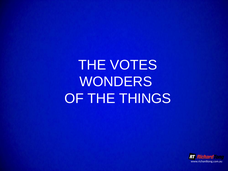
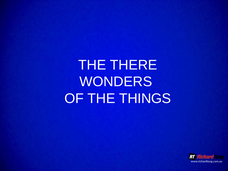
VOTES: VOTES -> THERE
